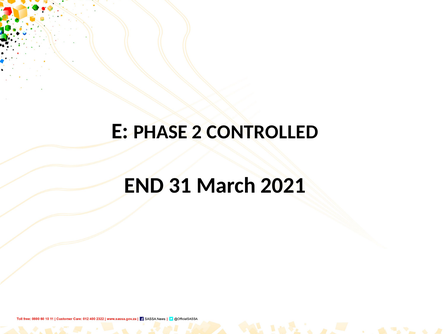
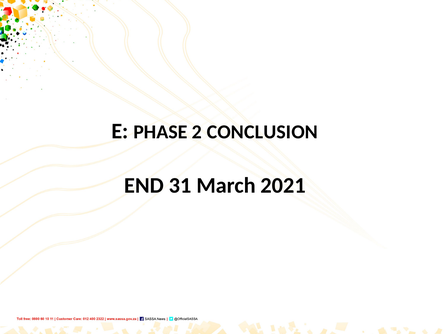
CONTROLLED: CONTROLLED -> CONCLUSION
